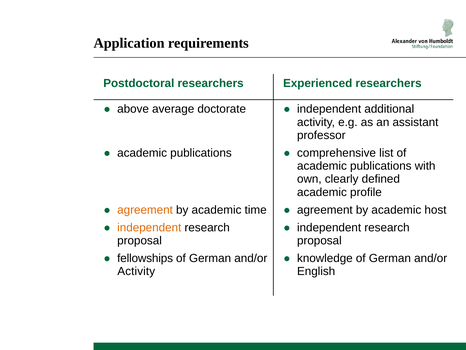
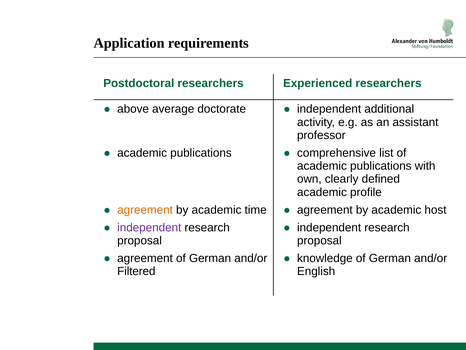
independent at (149, 227) colour: orange -> purple
fellowships at (145, 258): fellowships -> agreement
Activity at (136, 271): Activity -> Filtered
